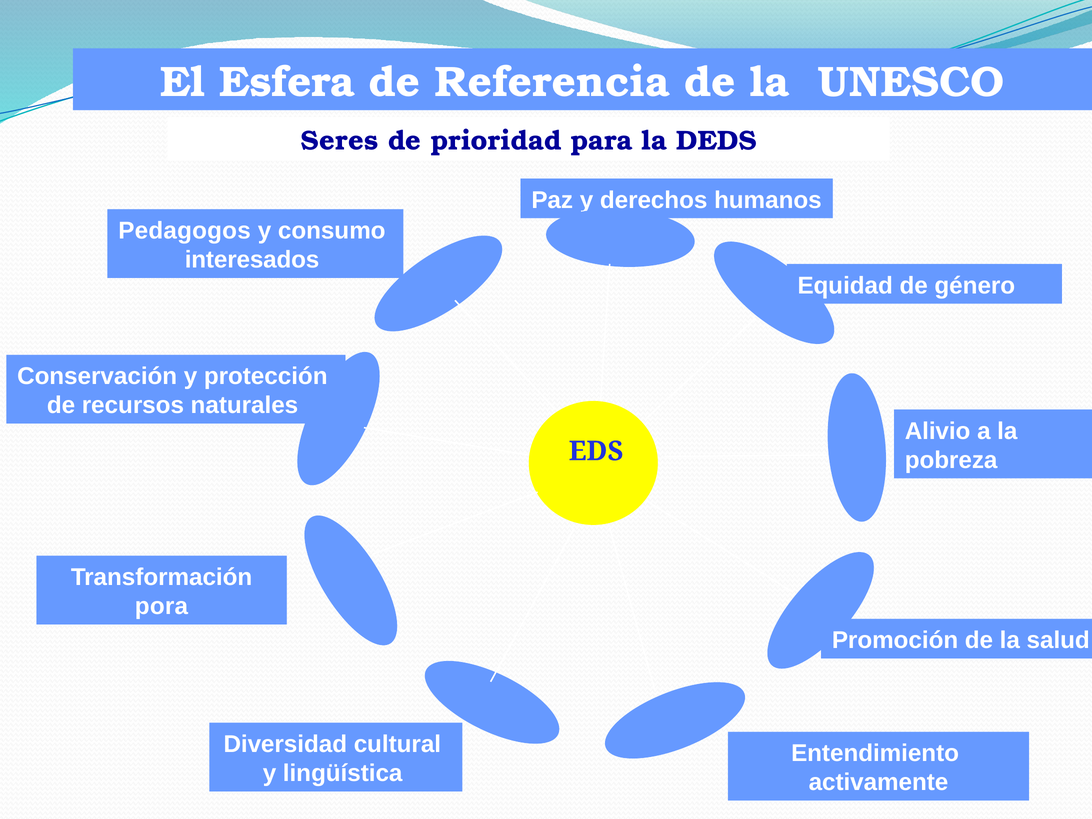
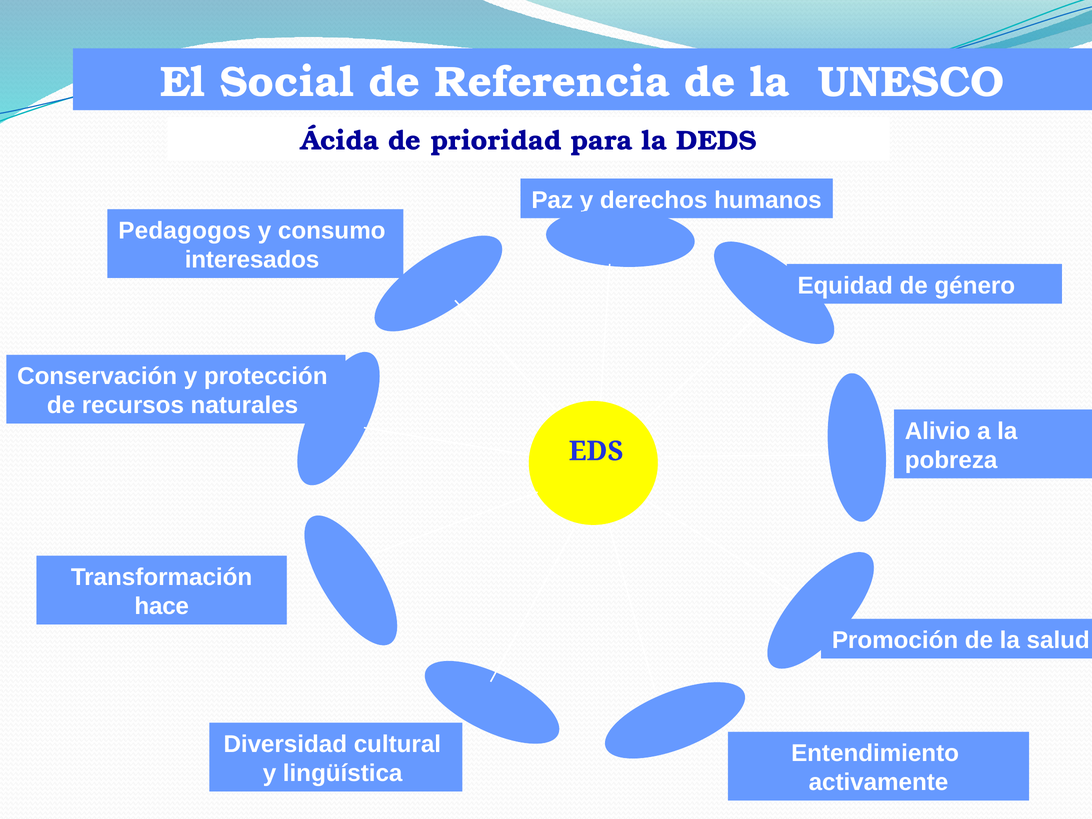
Esfera: Esfera -> Social
Seres: Seres -> Ácida
pora: pora -> hace
